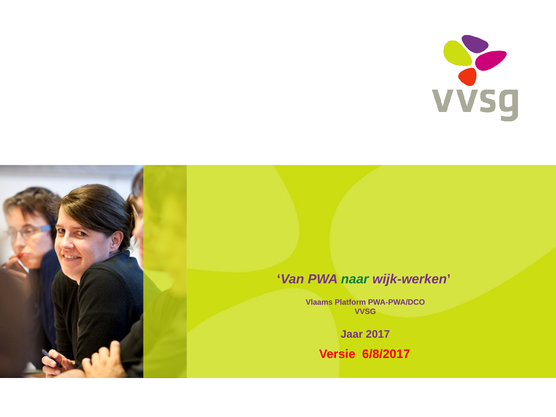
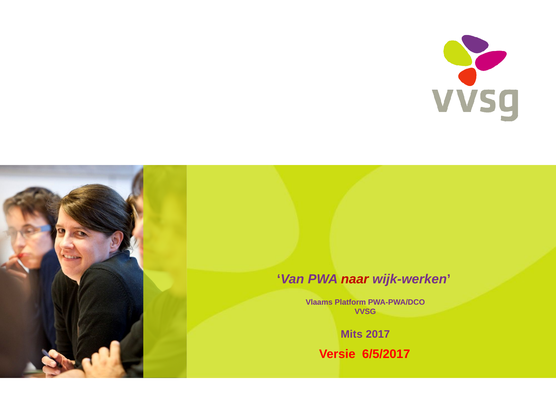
naar colour: green -> red
Jaar: Jaar -> Mits
6/8/2017: 6/8/2017 -> 6/5/2017
